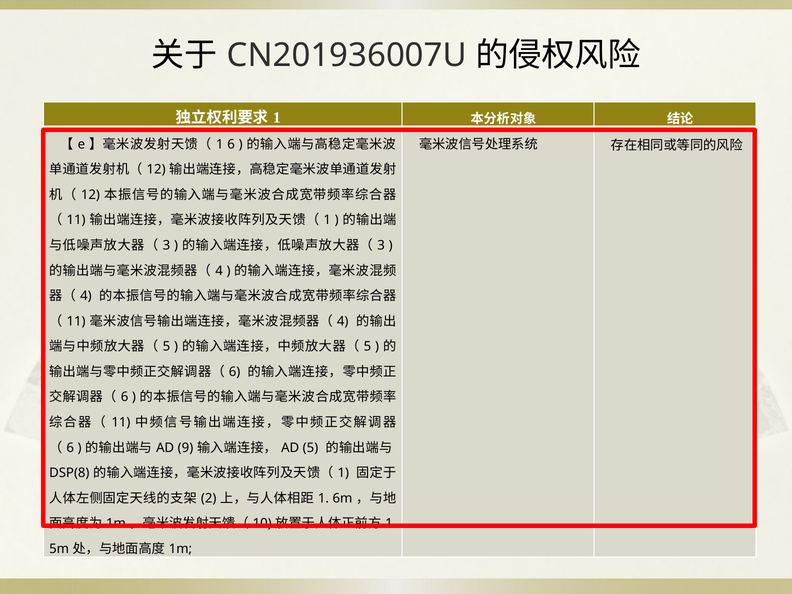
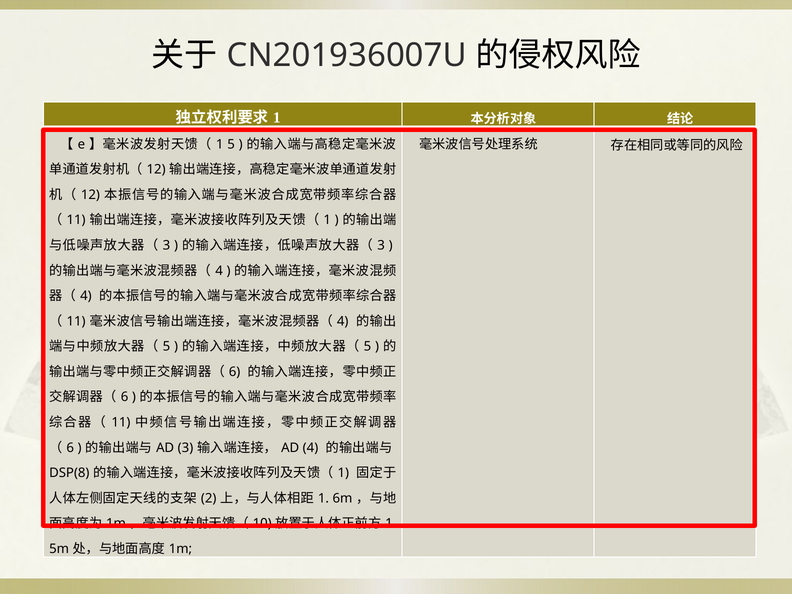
6 at (231, 144): 6 -> 5
9 at (185, 448): 9 -> 3
5 at (310, 448): 5 -> 4
